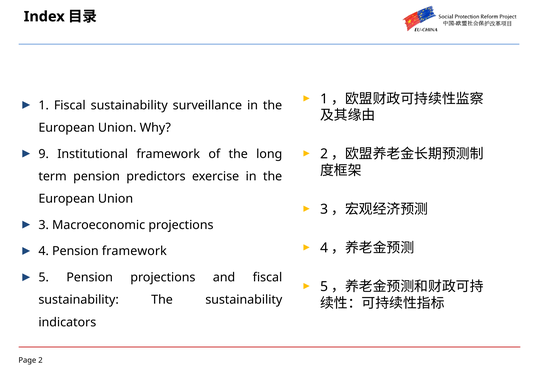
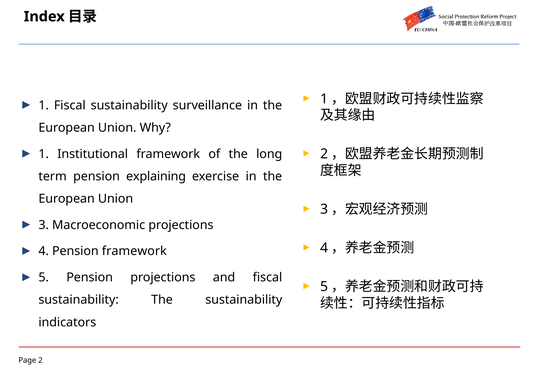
9 at (44, 154): 9 -> 1
predictors: predictors -> explaining
